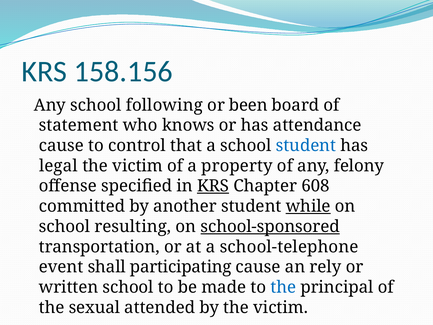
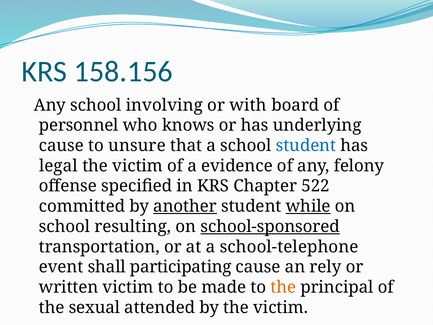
following: following -> involving
been: been -> with
statement: statement -> personnel
attendance: attendance -> underlying
control: control -> unsure
property: property -> evidence
KRS at (213, 186) underline: present -> none
608: 608 -> 522
another underline: none -> present
written school: school -> victim
the at (283, 287) colour: blue -> orange
